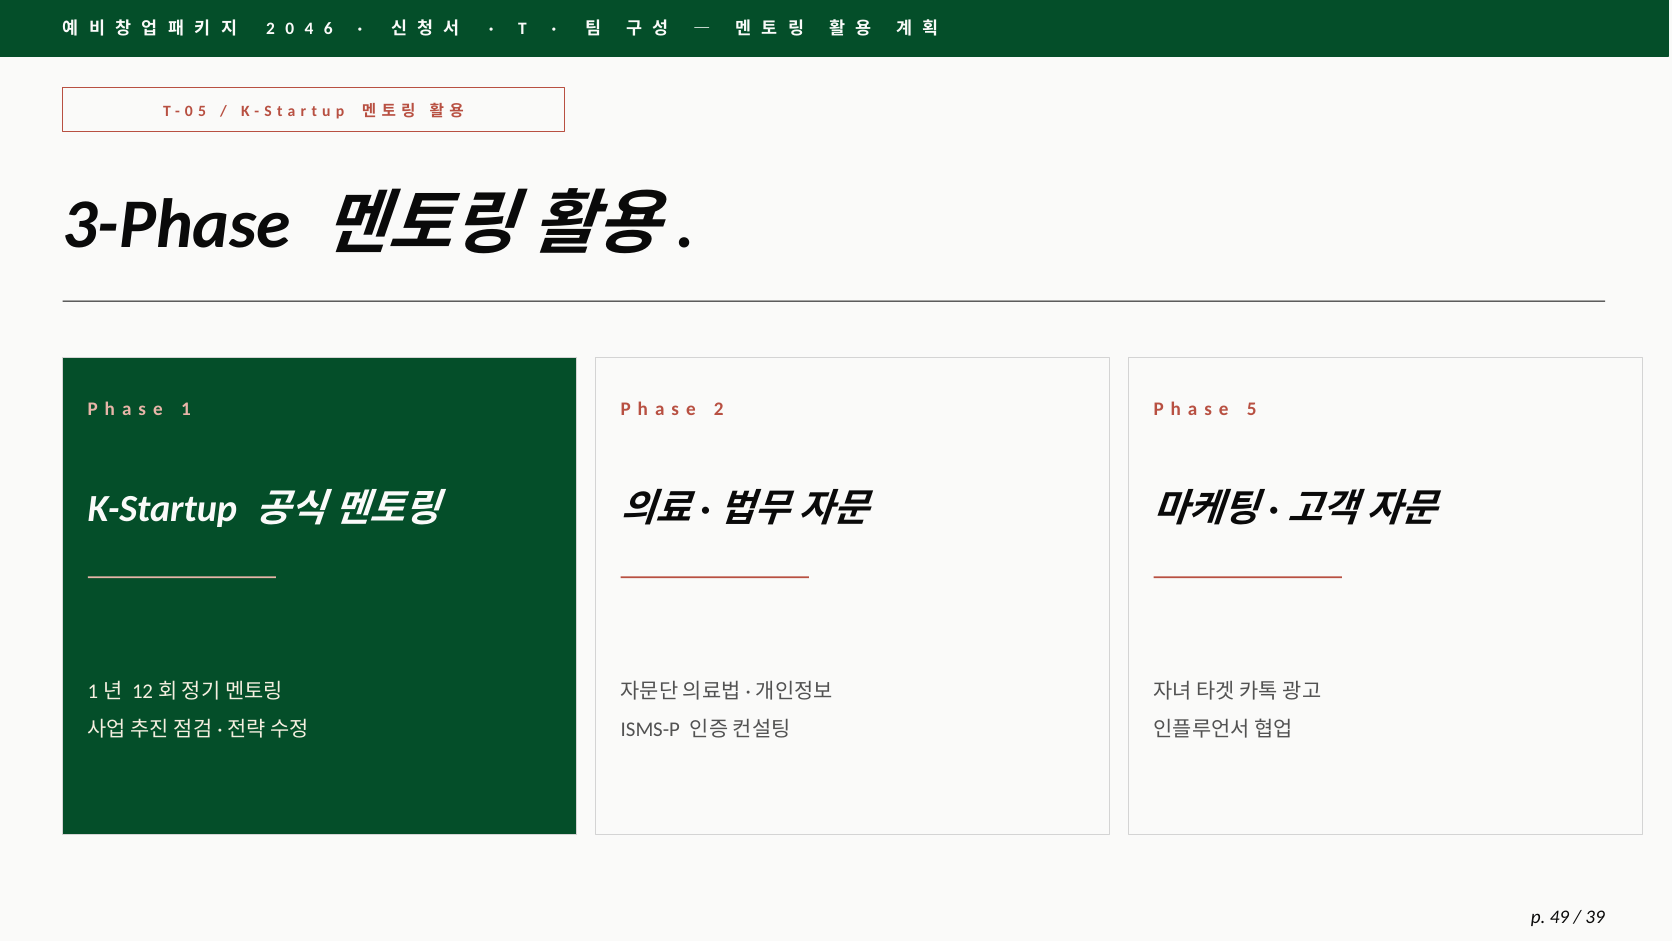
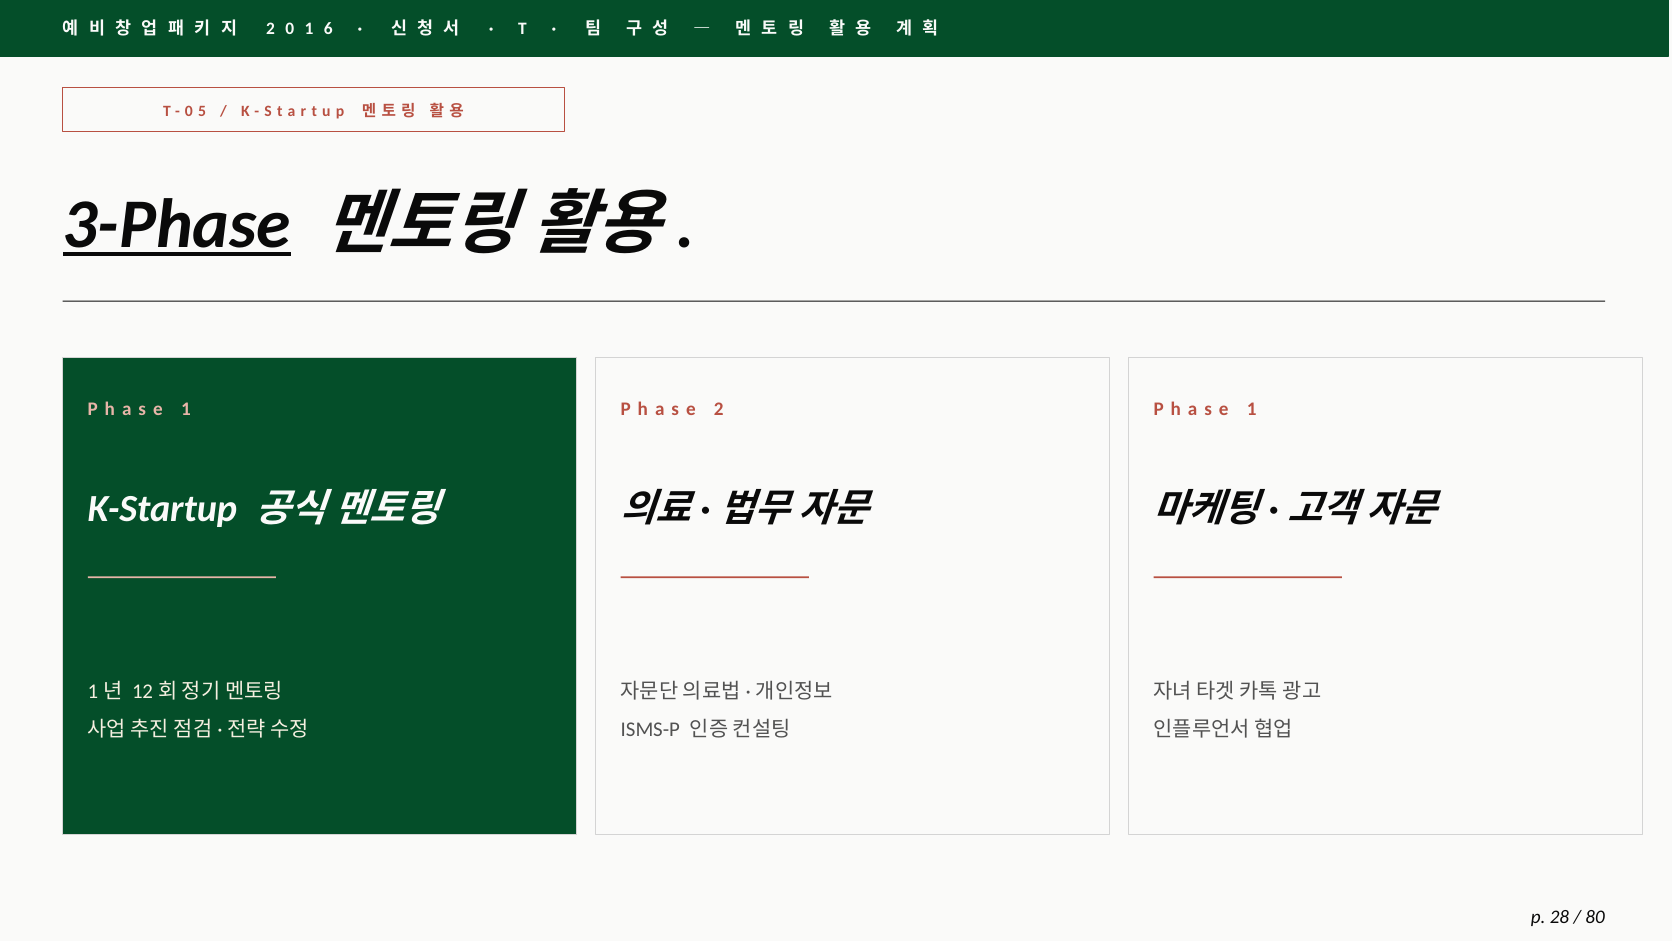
4 at (309, 29): 4 -> 1
3-Phase underline: none -> present
5 at (1252, 409): 5 -> 1
49: 49 -> 28
39: 39 -> 80
